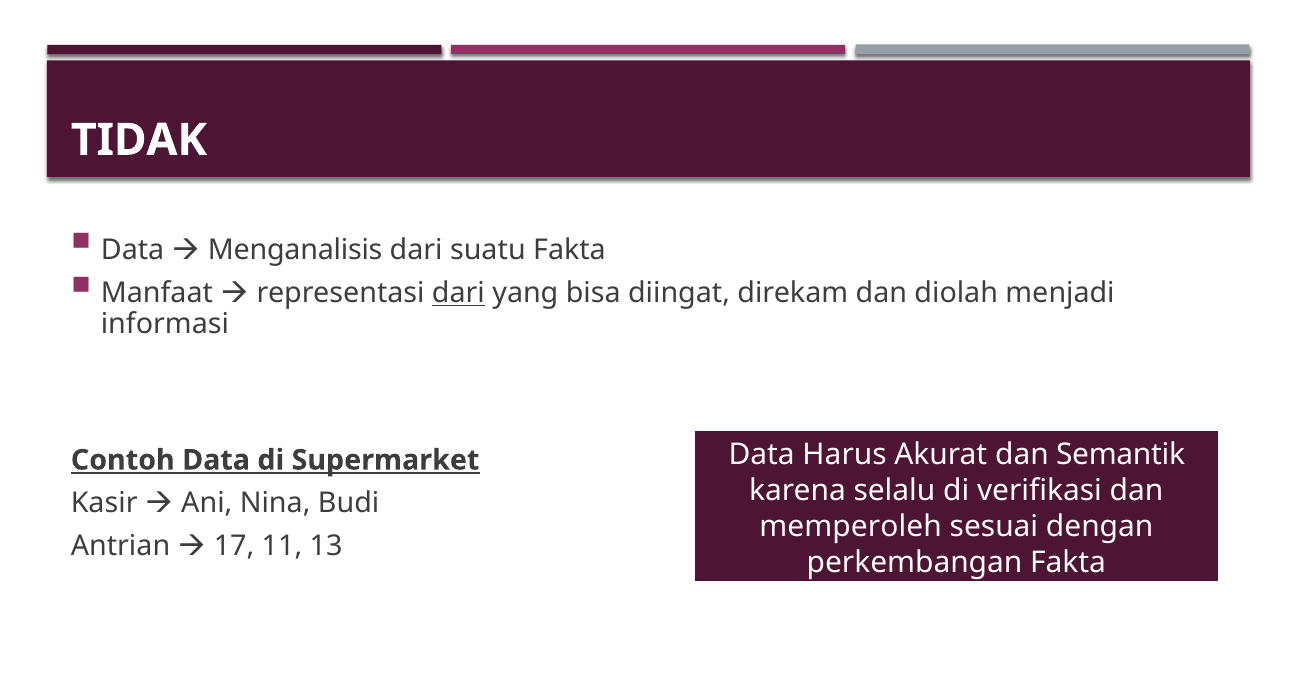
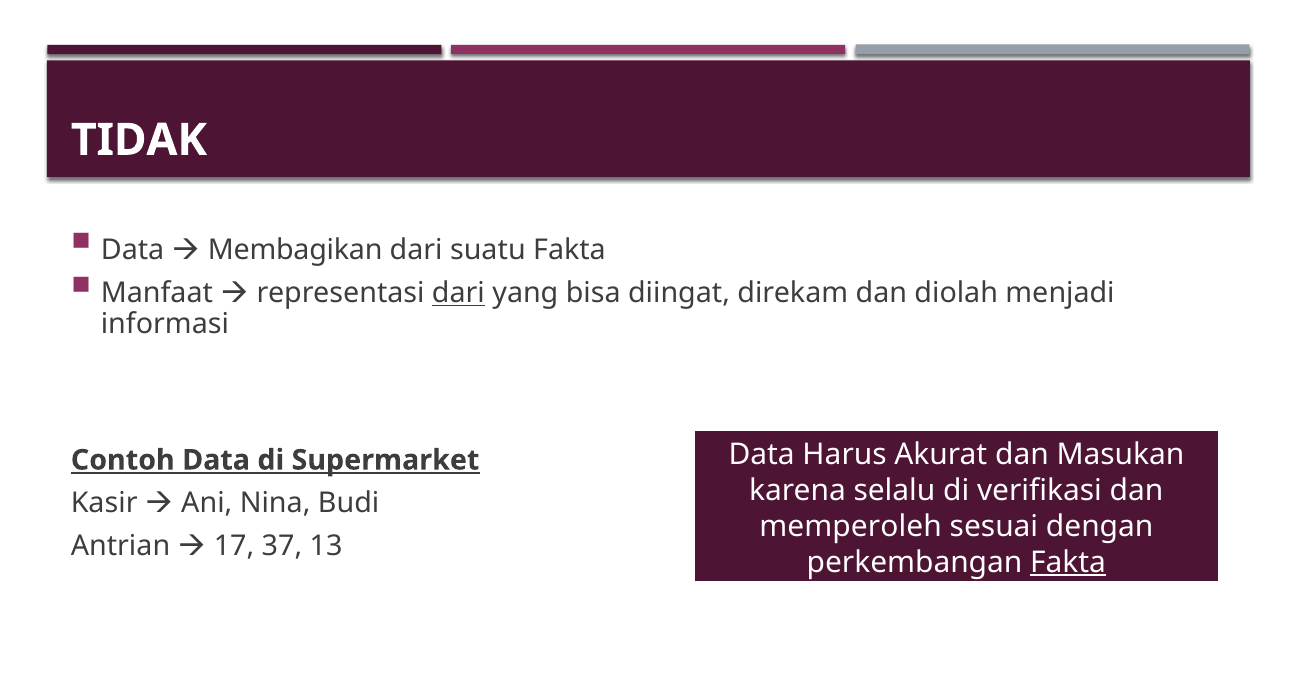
Menganalisis: Menganalisis -> Membagikan
Semantik: Semantik -> Masukan
11: 11 -> 37
Fakta at (1068, 562) underline: none -> present
